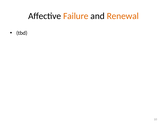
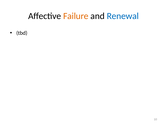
Renewal colour: orange -> blue
